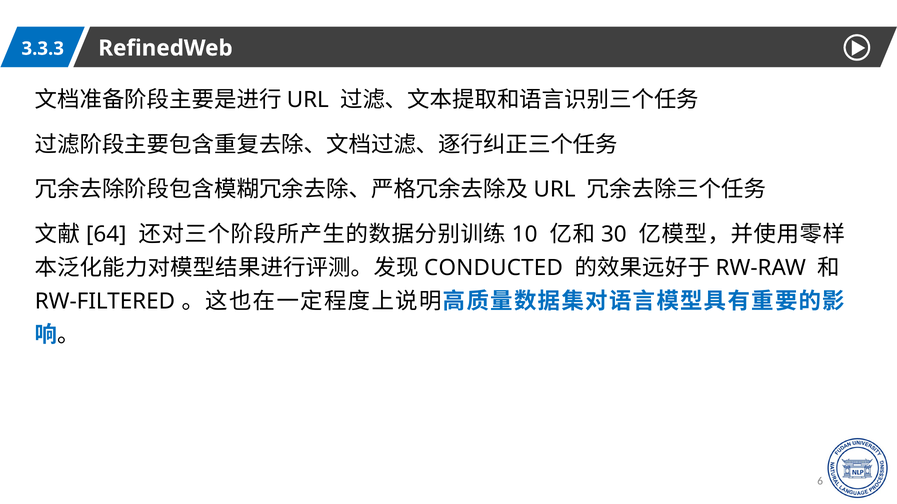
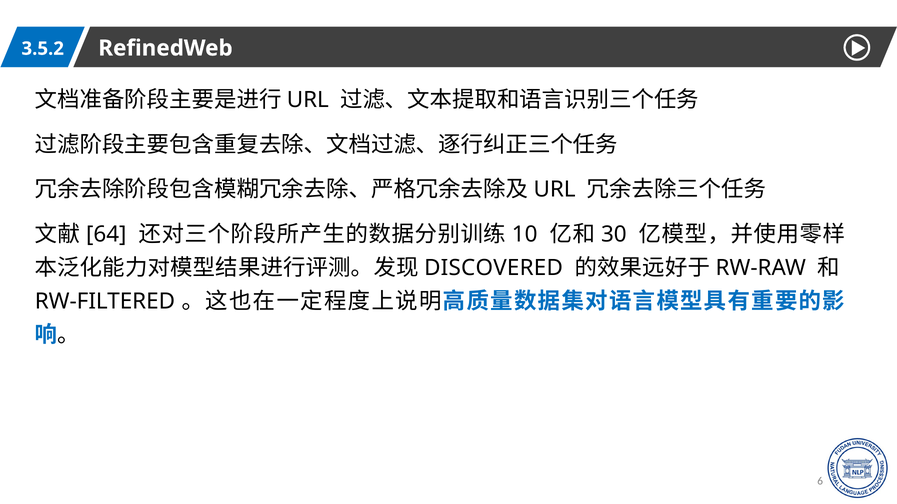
3.3.3: 3.3.3 -> 3.5.2
CONDUCTED: CONDUCTED -> DISCOVERED
